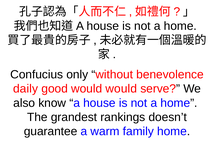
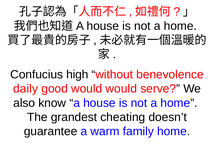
only: only -> high
rankings: rankings -> cheating
